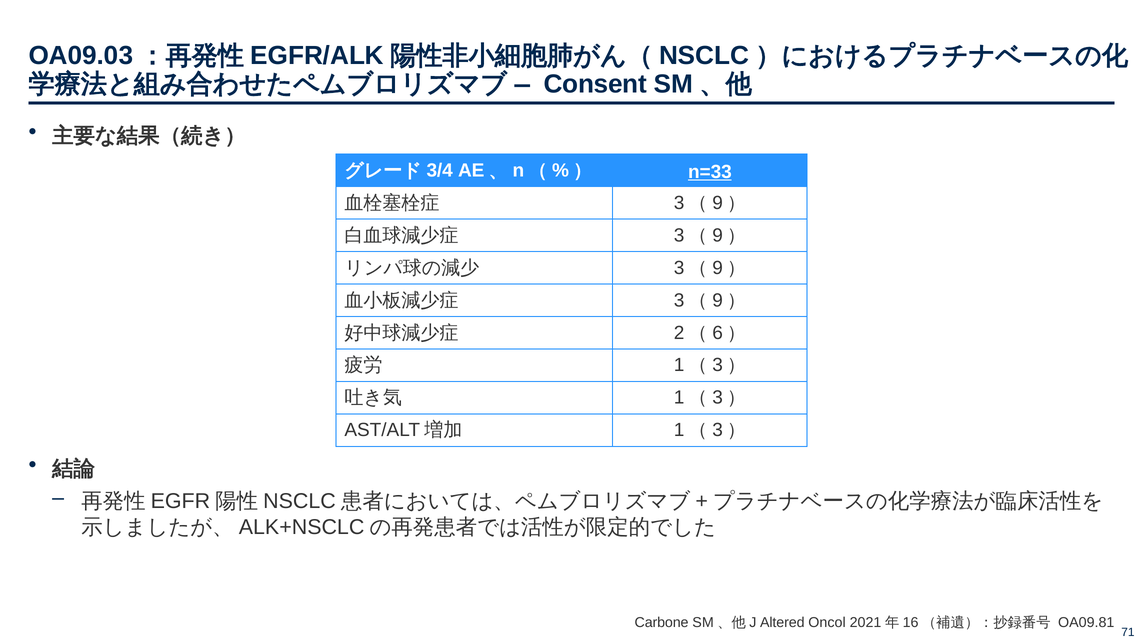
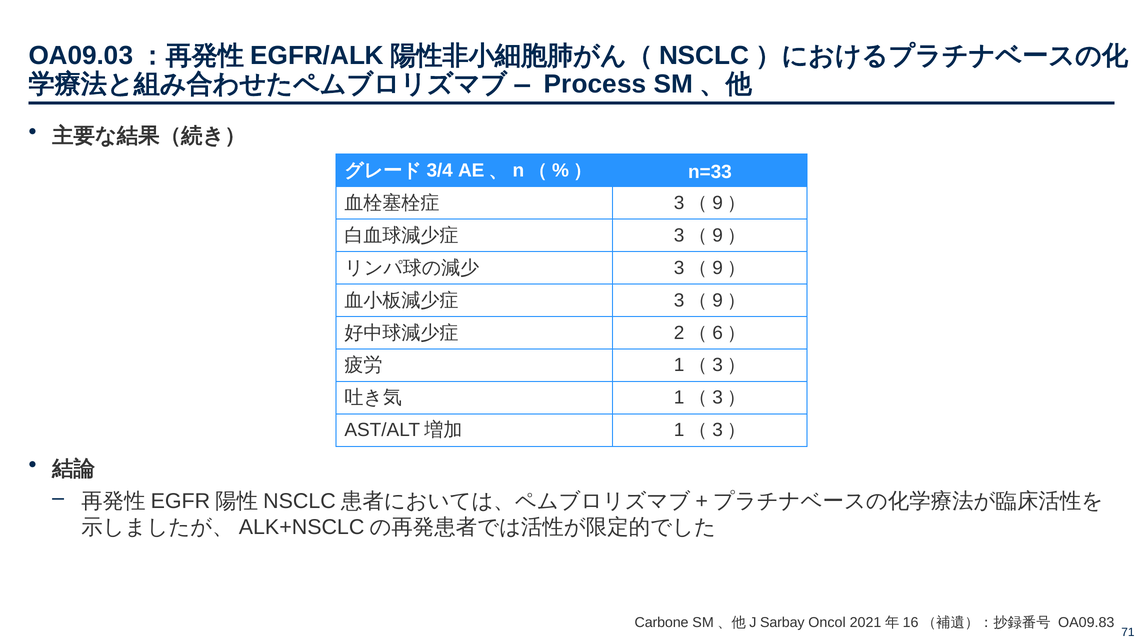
Consent: Consent -> Process
n=33 underline: present -> none
Altered: Altered -> Sarbay
OA09.81: OA09.81 -> OA09.83
